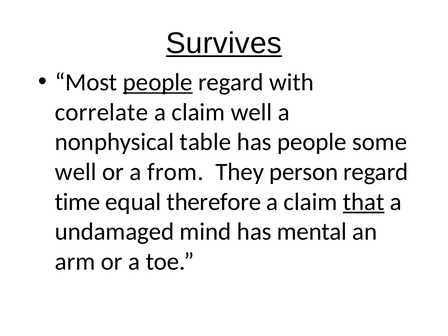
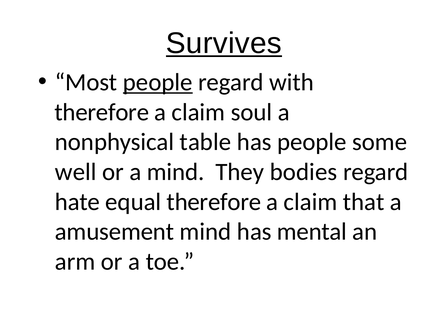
correlate at (102, 112): correlate -> therefore
claim well: well -> soul
a from: from -> mind
person: person -> bodies
time: time -> hate
that underline: present -> none
undamaged: undamaged -> amusement
